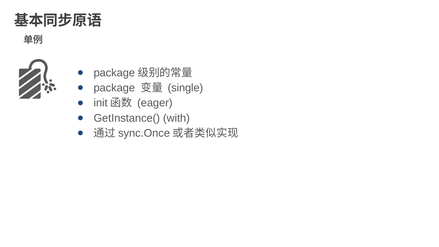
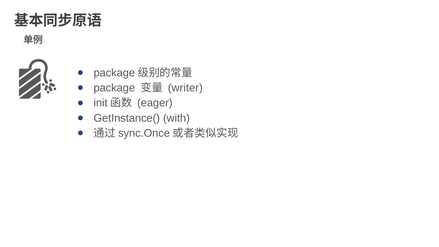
single: single -> writer
